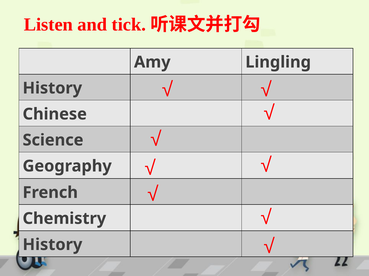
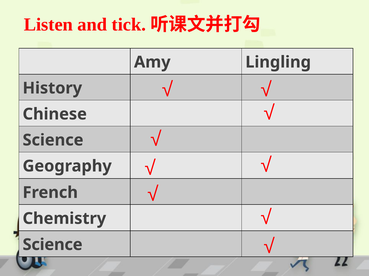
History at (52, 244): History -> Science
